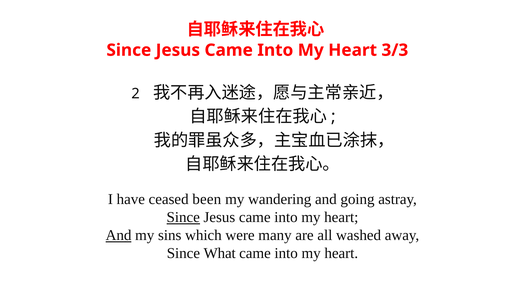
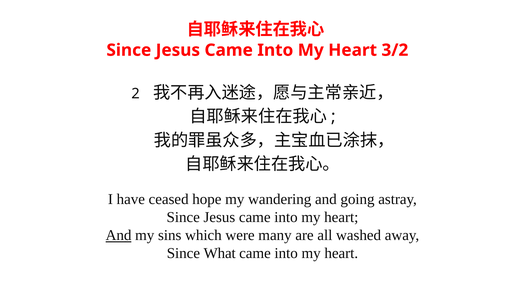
3/3: 3/3 -> 3/2
been: been -> hope
Since at (183, 218) underline: present -> none
